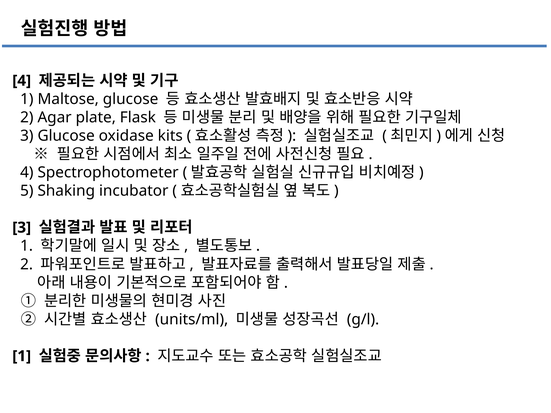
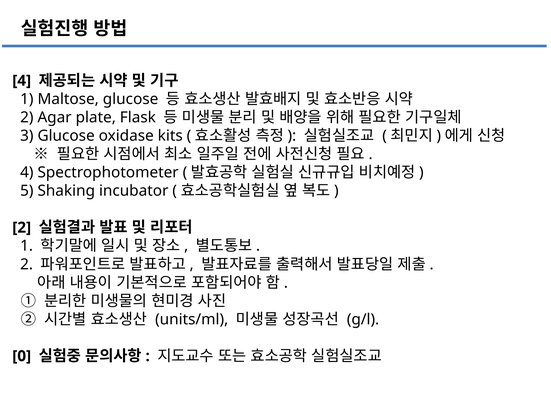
3 at (22, 228): 3 -> 2
1 at (22, 356): 1 -> 0
